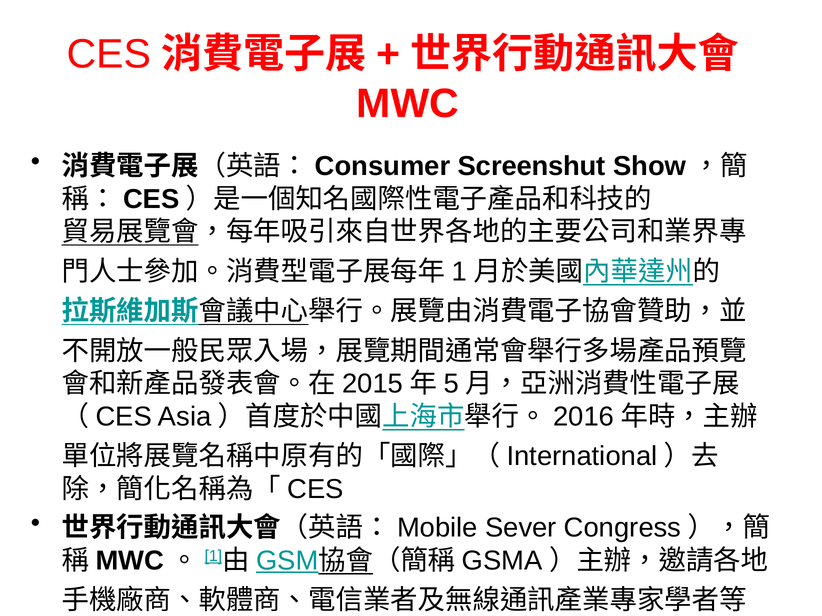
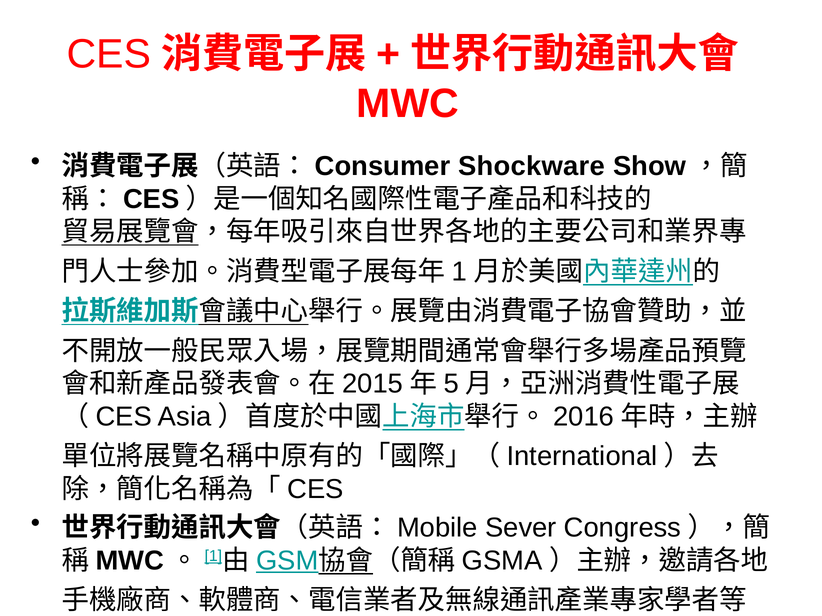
Screenshut: Screenshut -> Shockware
